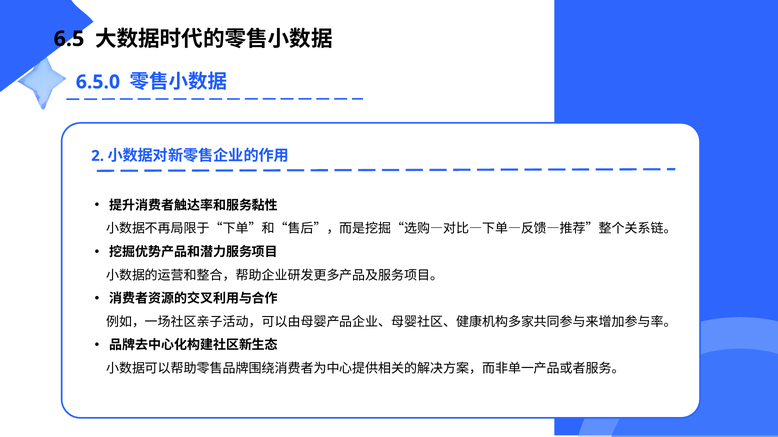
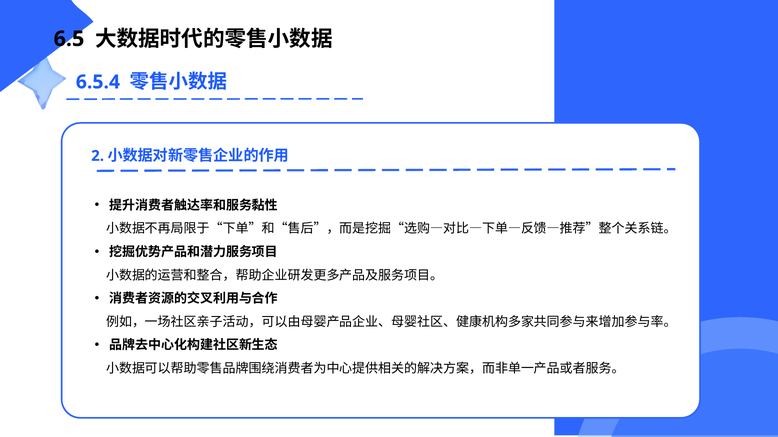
6.5.0: 6.5.0 -> 6.5.4
